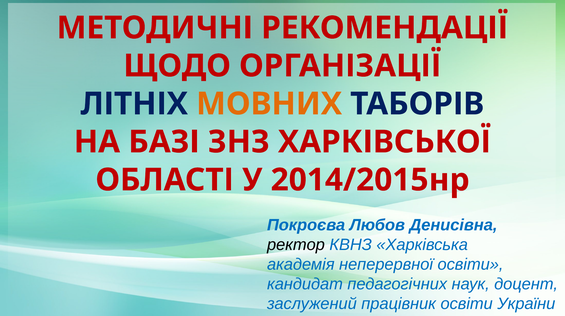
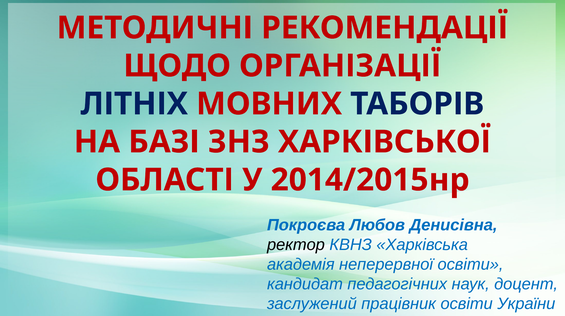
МОВНИХ colour: orange -> red
